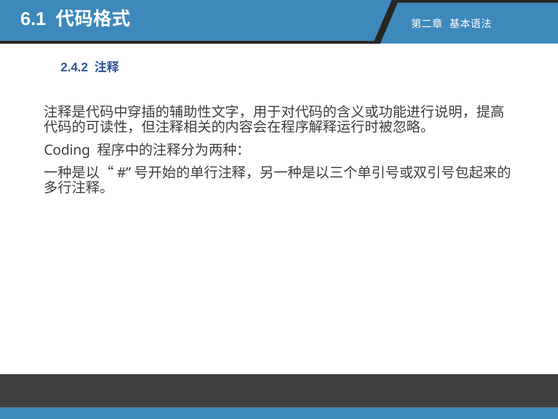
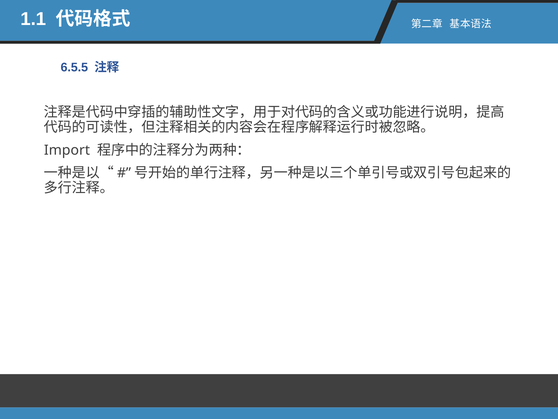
6.1: 6.1 -> 1.1
2.4.2: 2.4.2 -> 6.5.5
Coding: Coding -> Import
